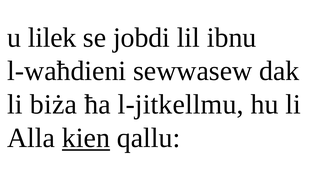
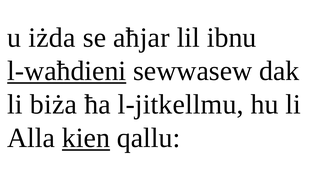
lilek: lilek -> iżda
jobdi: jobdi -> aħjar
l-waħdieni underline: none -> present
